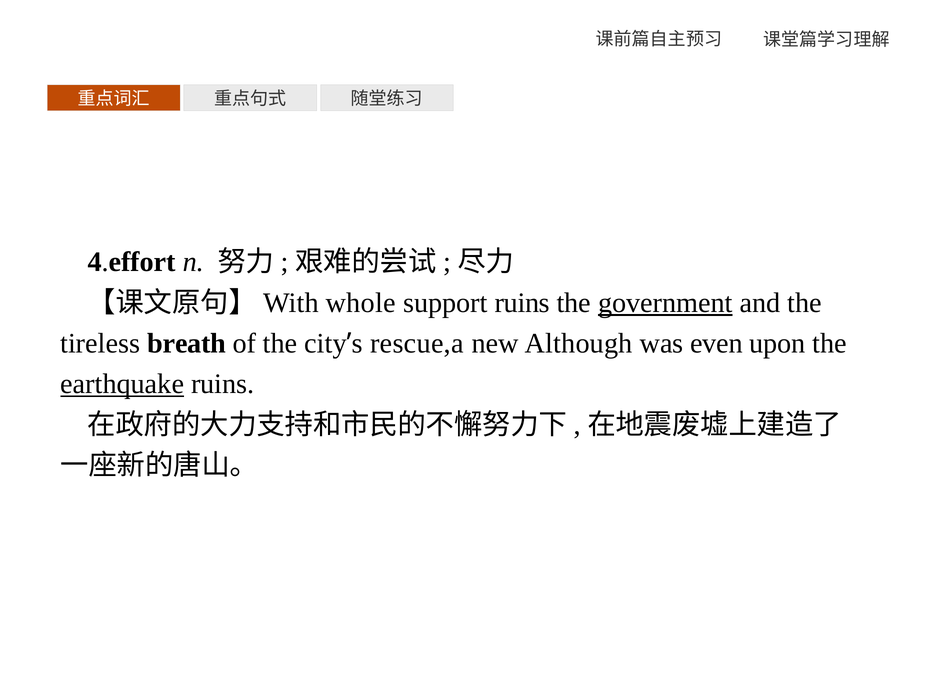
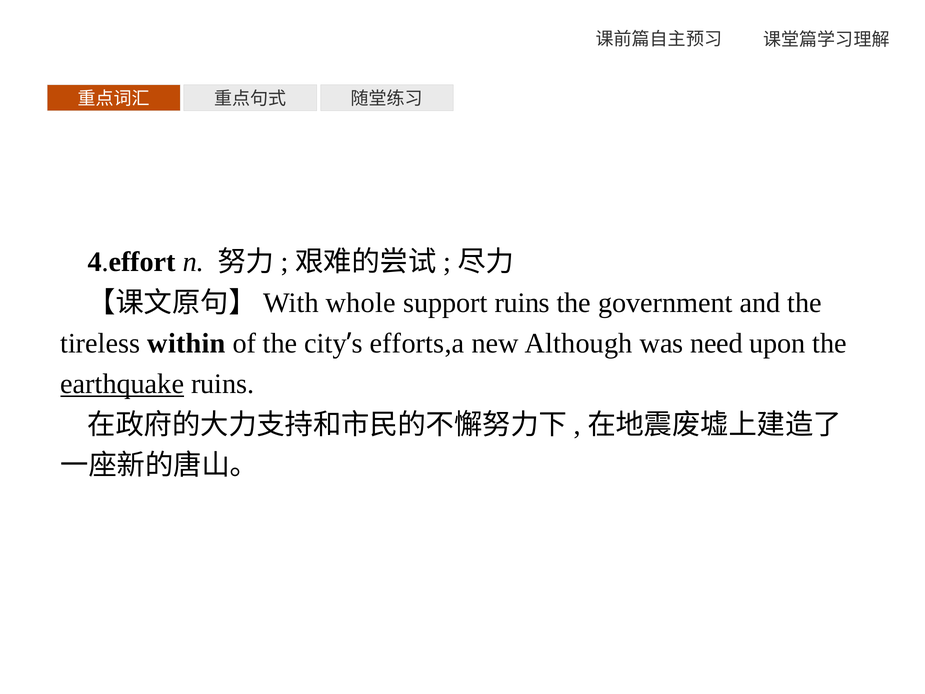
government underline: present -> none
breath: breath -> within
rescue,a: rescue,a -> efforts,a
even: even -> need
